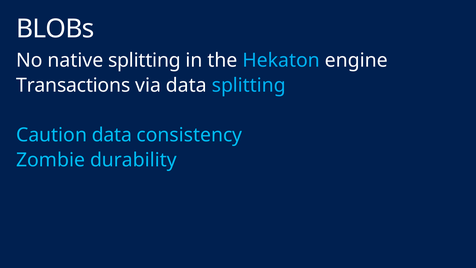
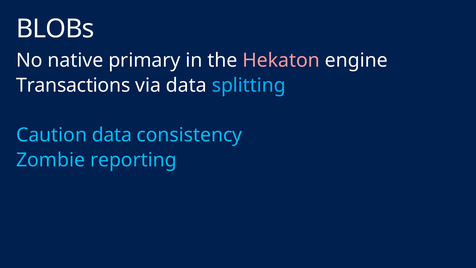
native splitting: splitting -> primary
Hekaton colour: light blue -> pink
durability: durability -> reporting
